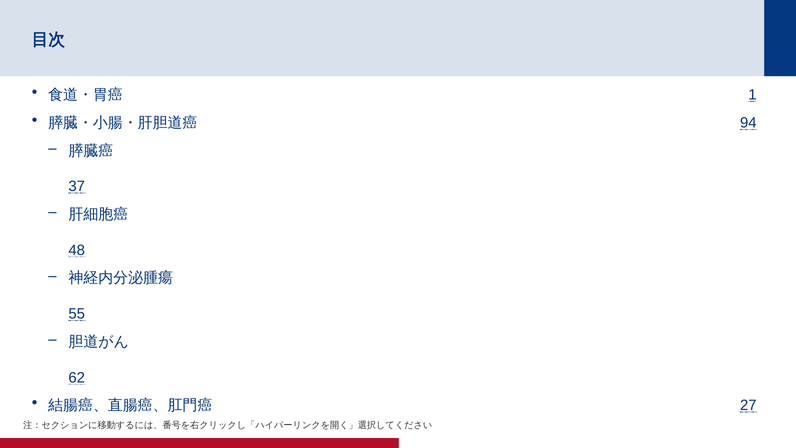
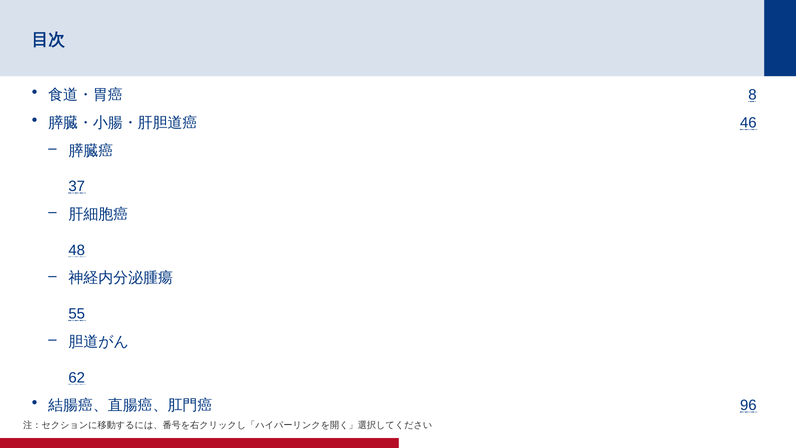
1: 1 -> 8
94: 94 -> 46
27: 27 -> 96
